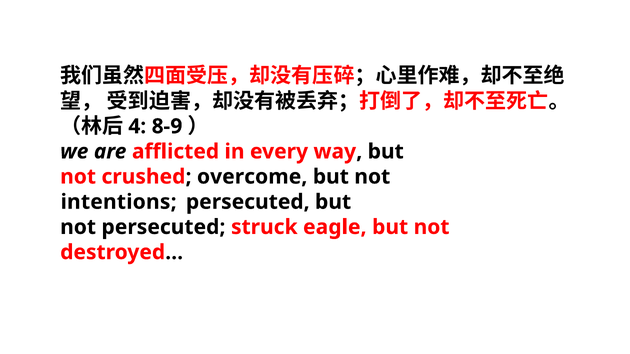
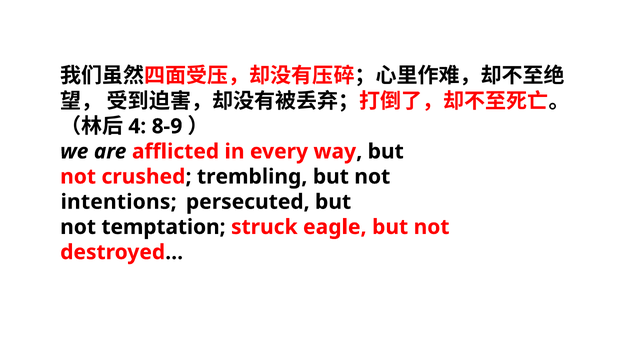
overcome: overcome -> trembling
not persecuted: persecuted -> temptation
